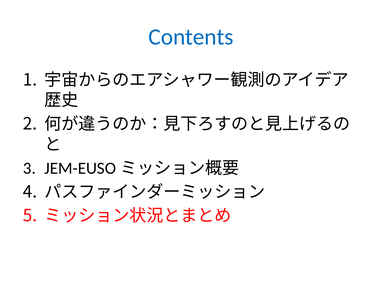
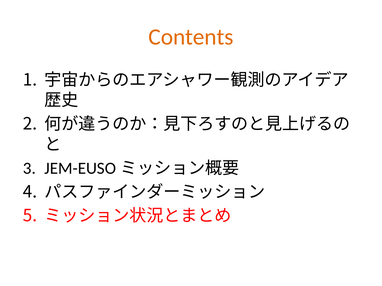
Contents colour: blue -> orange
